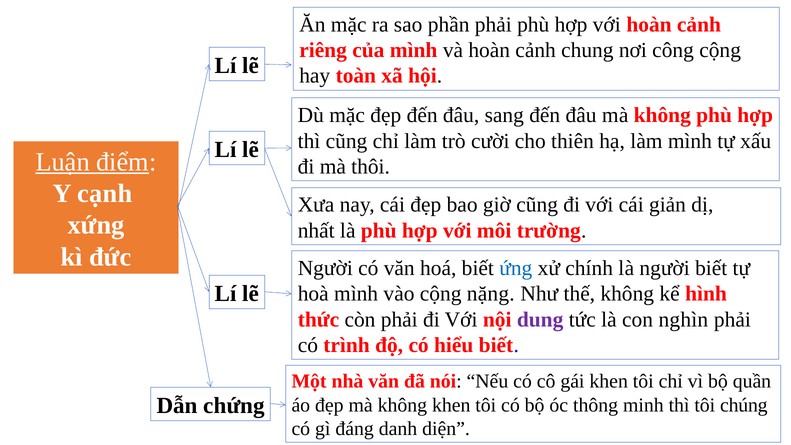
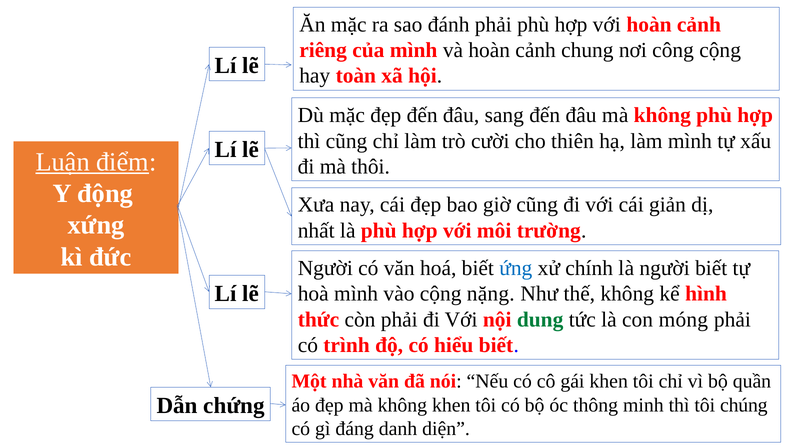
phần: phần -> đánh
cạnh: cạnh -> động
dung colour: purple -> green
nghìn: nghìn -> móng
